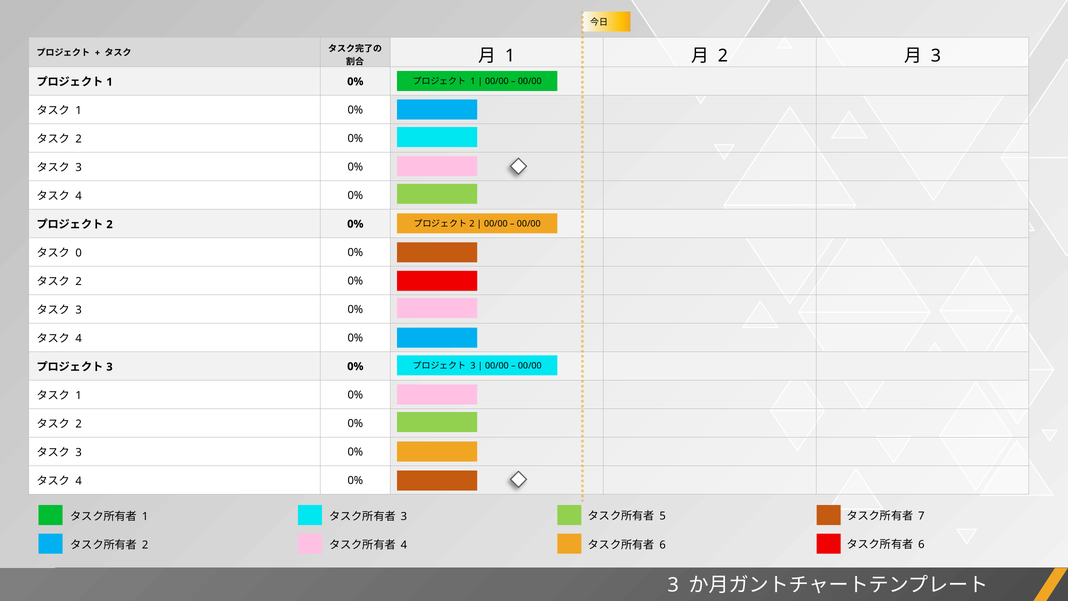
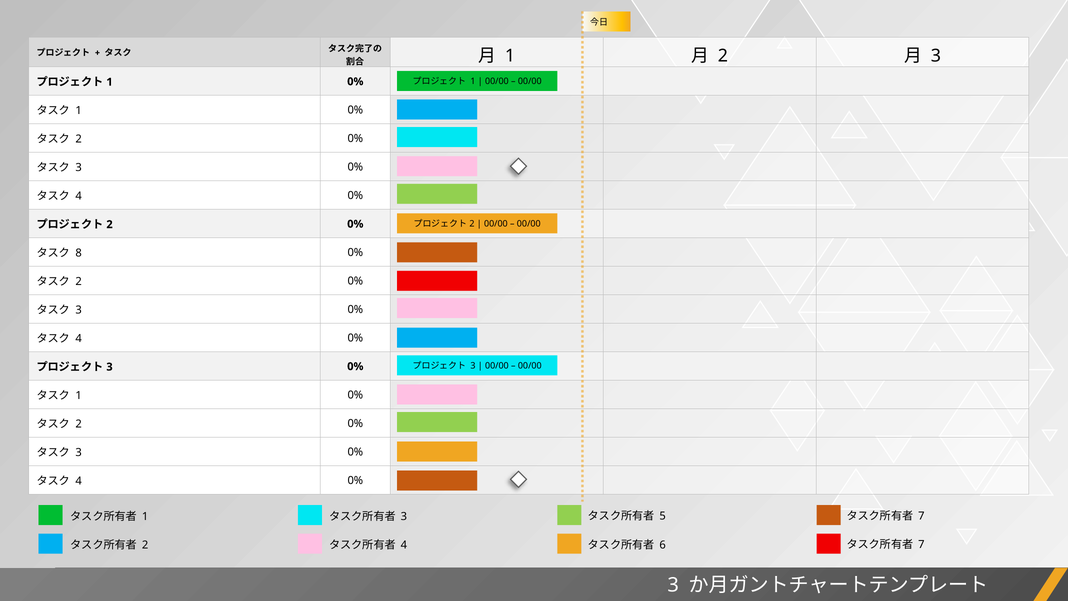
0: 0 -> 8
6 at (921, 545): 6 -> 7
